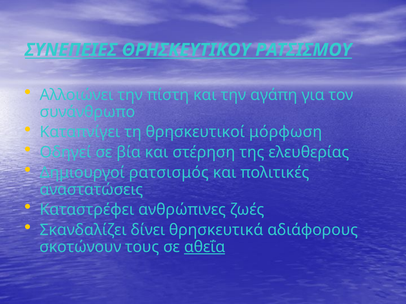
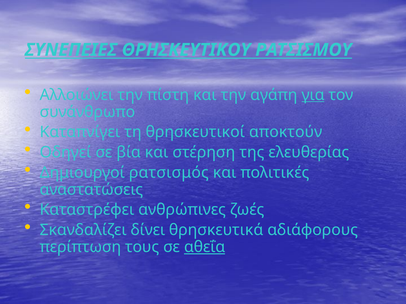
για underline: none -> present
μόρφωση: μόρφωση -> αποκτούν
σκοτώνουν: σκοτώνουν -> περίπτωση
